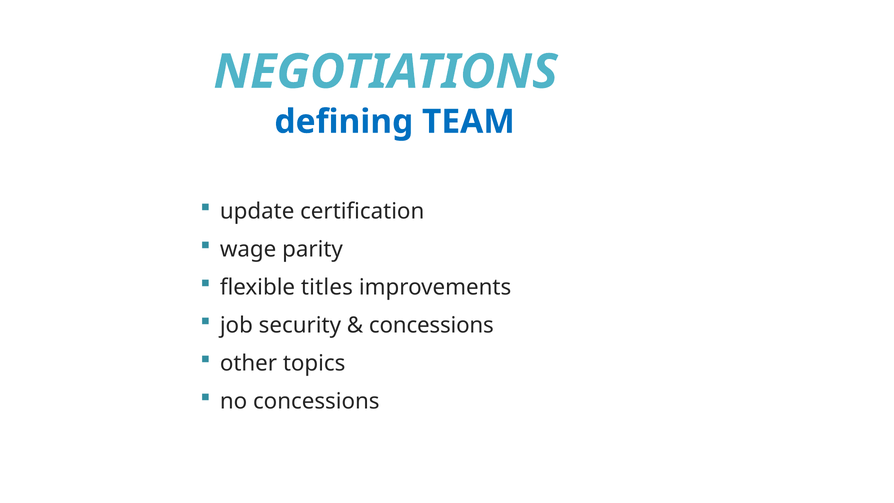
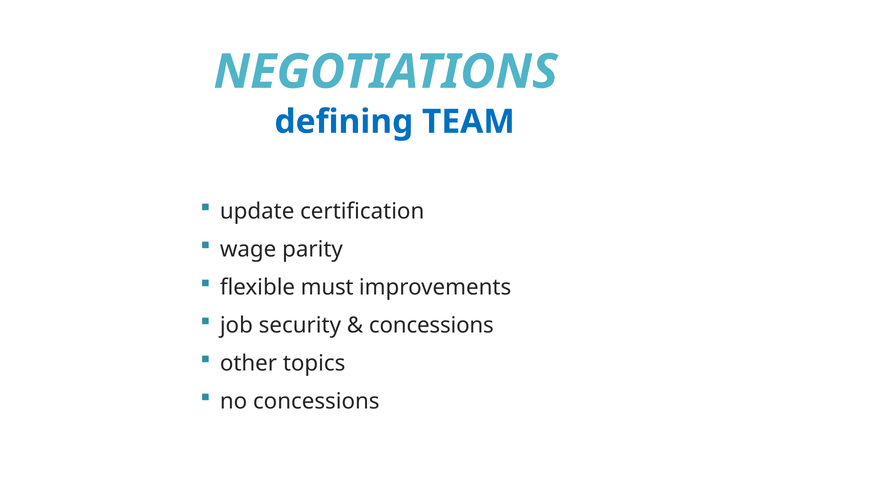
titles: titles -> must
